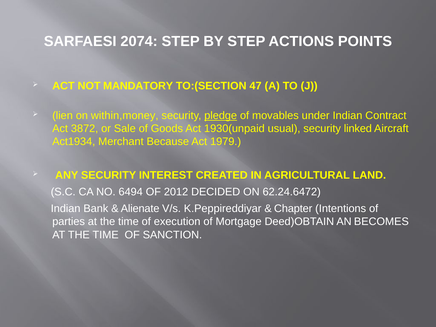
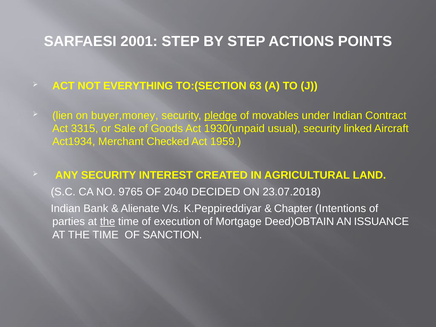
2074: 2074 -> 2001
MANDATORY: MANDATORY -> EVERYTHING
47: 47 -> 63
within,money: within,money -> buyer,money
3872: 3872 -> 3315
Because: Because -> Checked
1979: 1979 -> 1959
6494: 6494 -> 9765
2012: 2012 -> 2040
62.24.6472: 62.24.6472 -> 23.07.2018
the at (108, 222) underline: none -> present
BECOMES: BECOMES -> ISSUANCE
